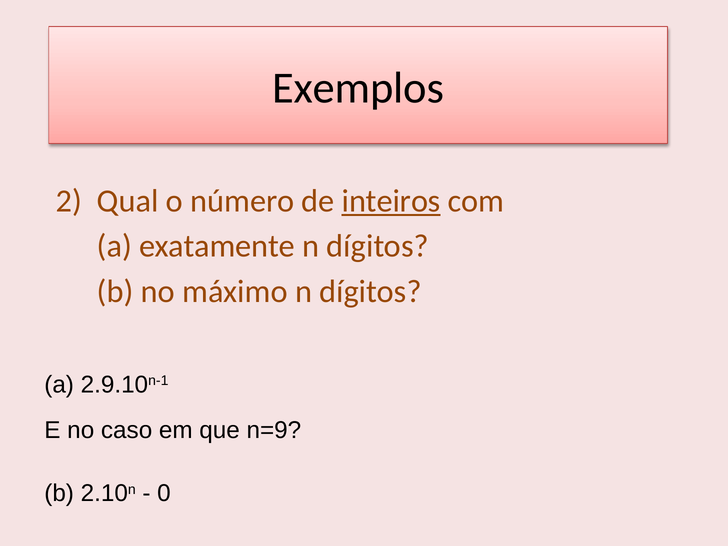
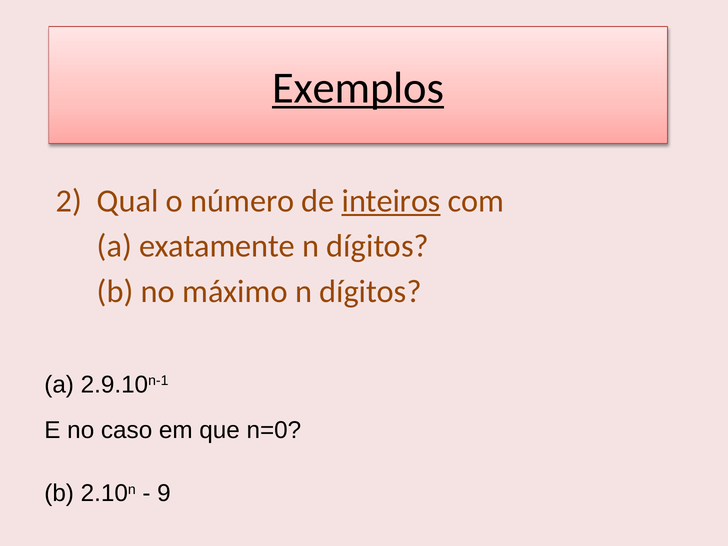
Exemplos underline: none -> present
n=9: n=9 -> n=0
0: 0 -> 9
